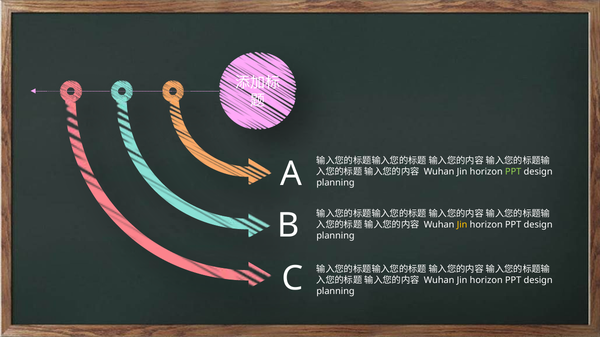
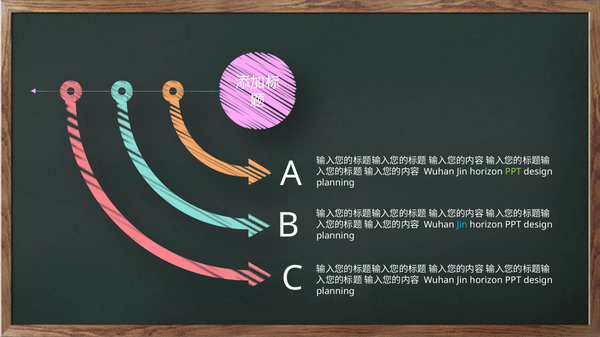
Jin at (462, 225) colour: yellow -> light blue
